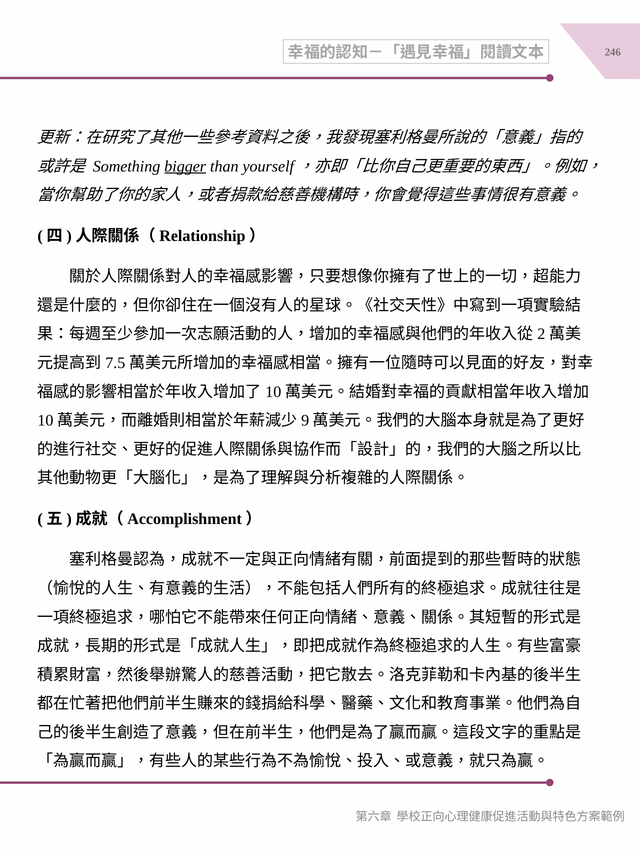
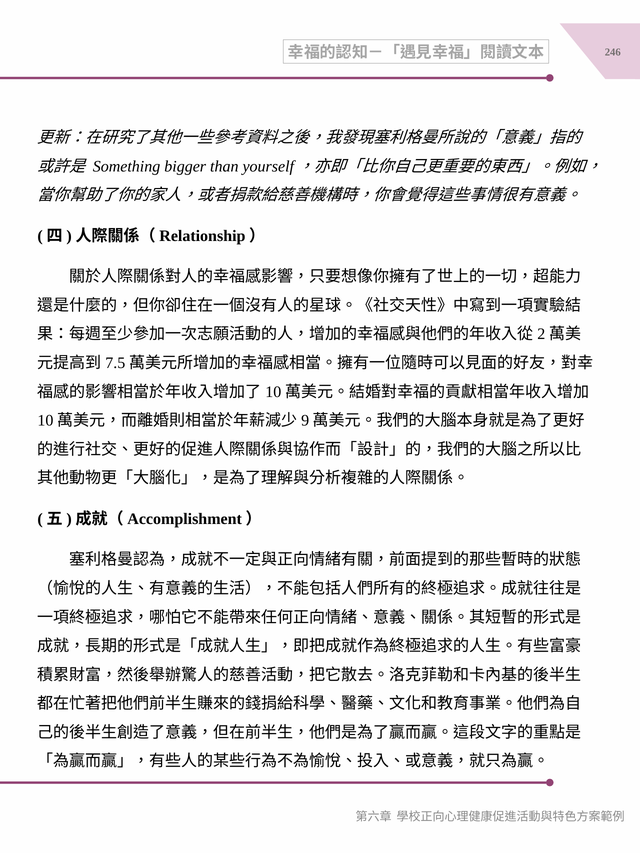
bigger underline: present -> none
